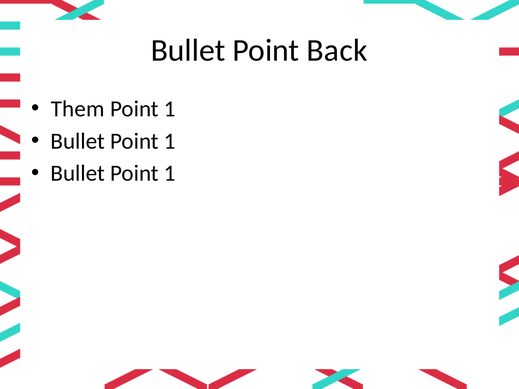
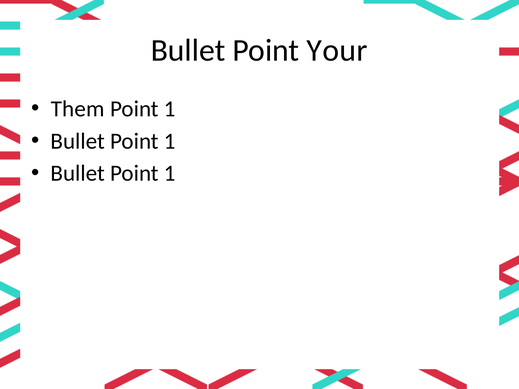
Back: Back -> Your
